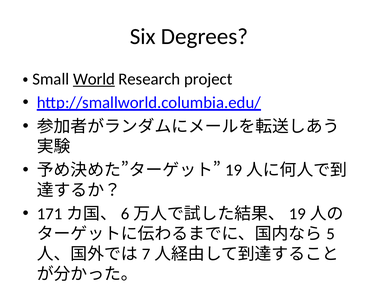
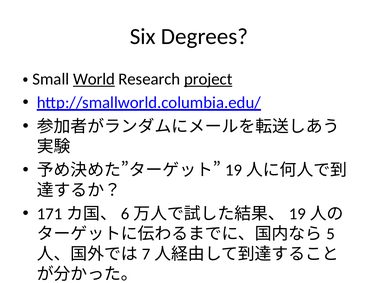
project underline: none -> present
